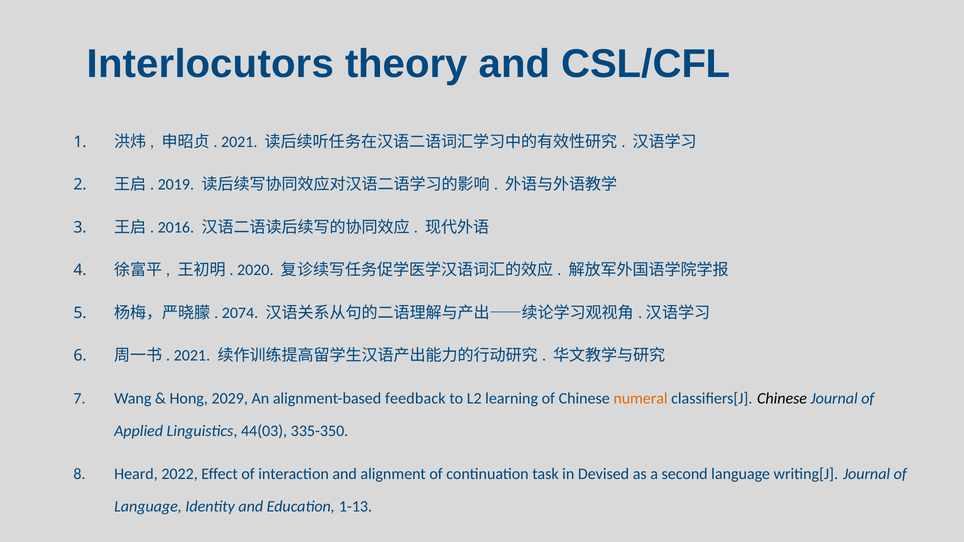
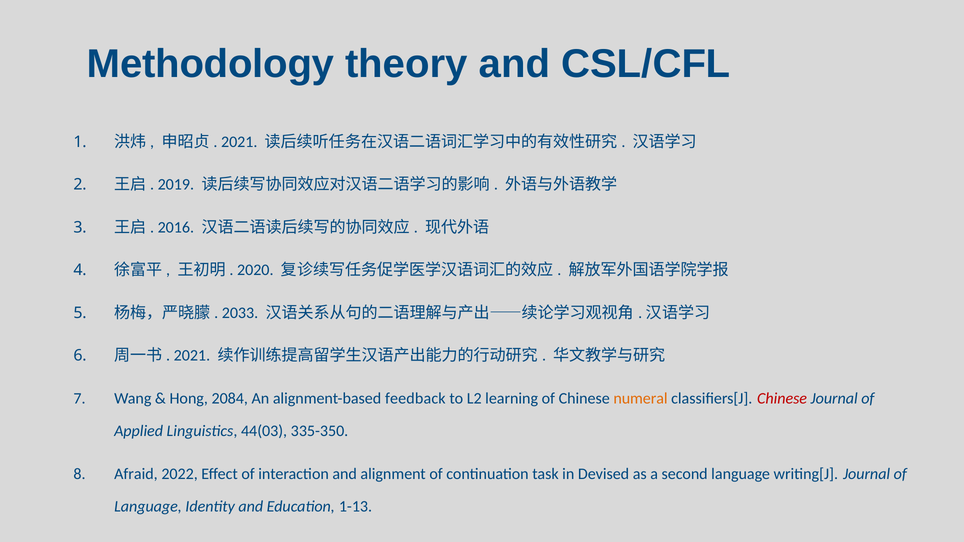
Interlocutors: Interlocutors -> Methodology
2074: 2074 -> 2033
2029: 2029 -> 2084
Chinese at (782, 399) colour: black -> red
Heard: Heard -> Afraid
